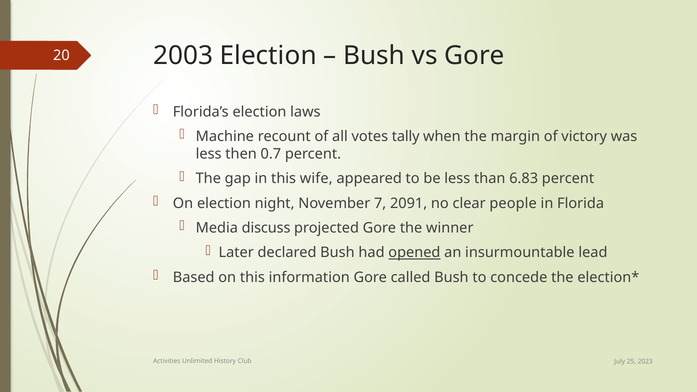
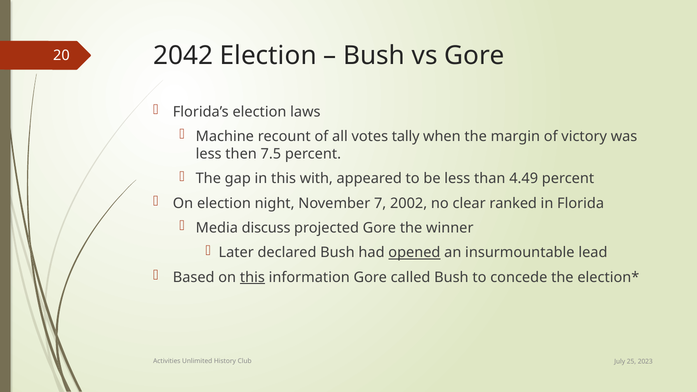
2003: 2003 -> 2042
0.7: 0.7 -> 7.5
wife: wife -> with
6.83: 6.83 -> 4.49
2091: 2091 -> 2002
people: people -> ranked
this at (252, 277) underline: none -> present
